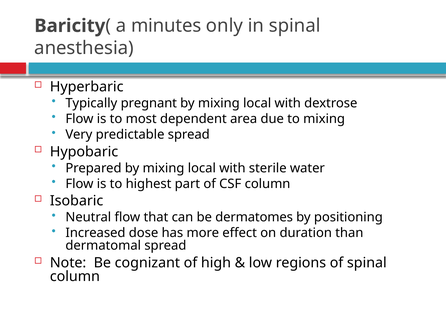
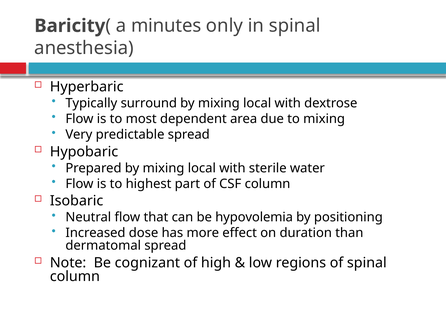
pregnant: pregnant -> surround
dermatomes: dermatomes -> hypovolemia
